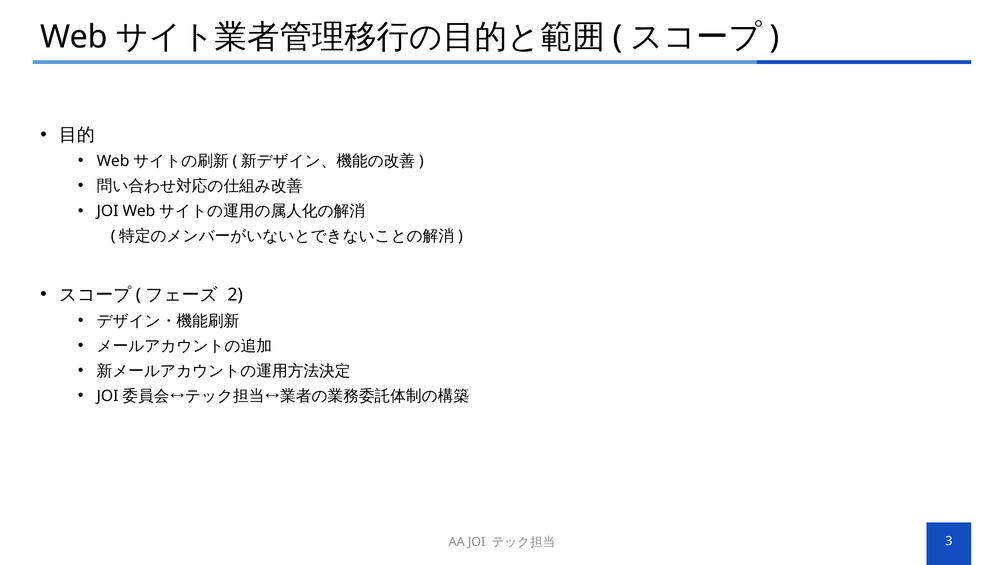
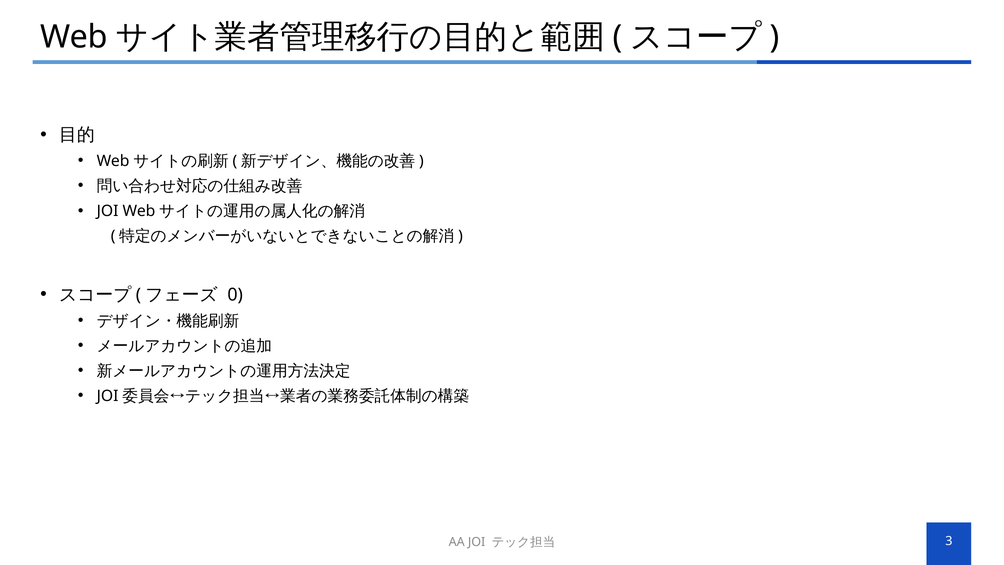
2: 2 -> 0
